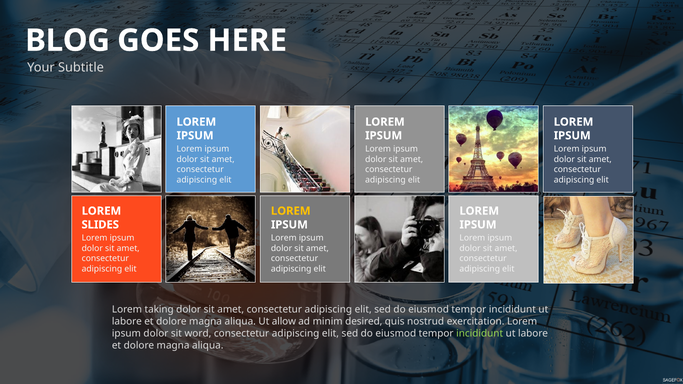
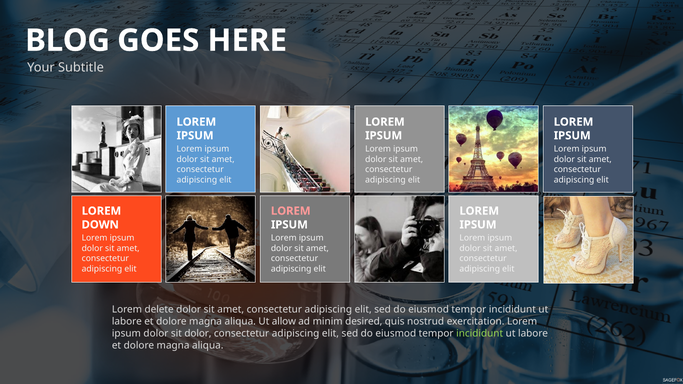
LOREM at (291, 211) colour: yellow -> pink
SLIDES: SLIDES -> DOWN
taking: taking -> delete
sit word: word -> dolor
